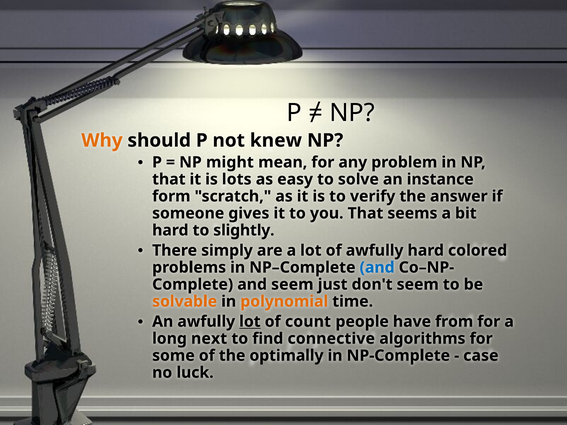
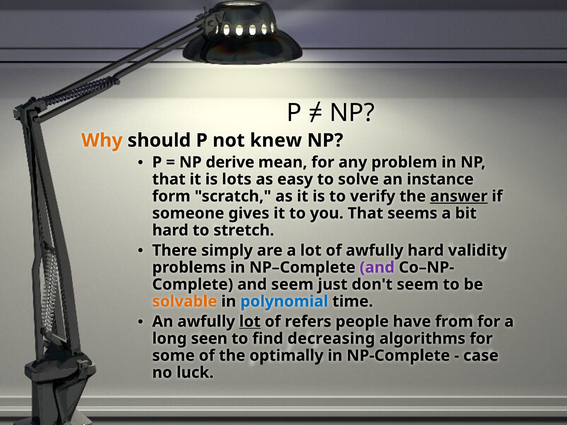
might: might -> derive
answer underline: none -> present
slightly: slightly -> stretch
colored: colored -> validity
and at (377, 268) colour: blue -> purple
polynomial colour: orange -> blue
count: count -> refers
next: next -> seen
connective: connective -> decreasing
